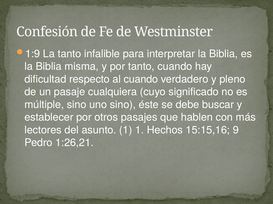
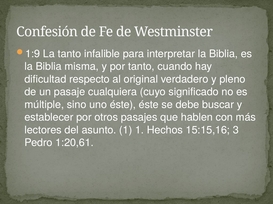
al cuando: cuando -> original
uno sino: sino -> éste
9: 9 -> 3
1:26,21: 1:26,21 -> 1:20,61
